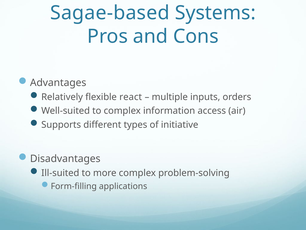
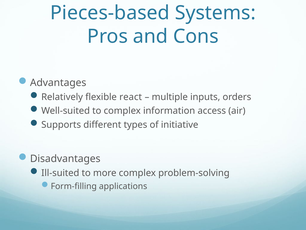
Sagae-based: Sagae-based -> Pieces-based
